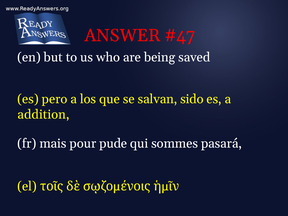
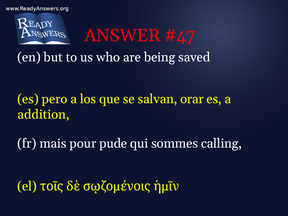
sido: sido -> orar
pasará: pasará -> calling
